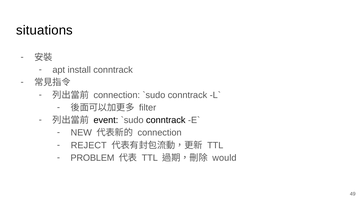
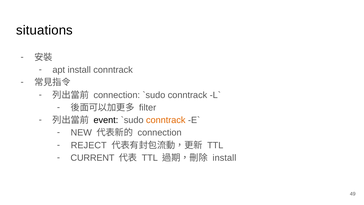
conntrack at (166, 120) colour: black -> orange
PROBLEM: PROBLEM -> CURRENT
would at (224, 158): would -> install
